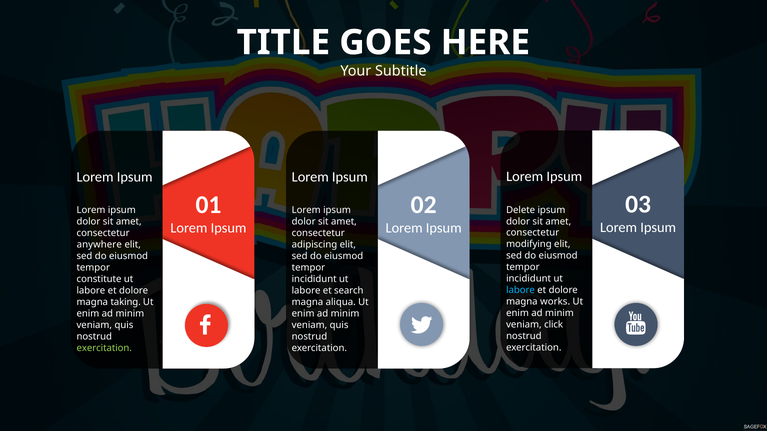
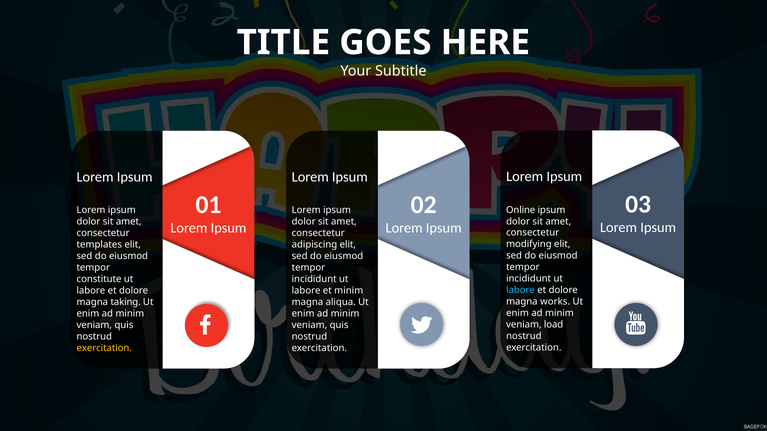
Delete: Delete -> Online
anywhere: anywhere -> templates
et search: search -> minim
click: click -> load
exercitation at (104, 348) colour: light green -> yellow
